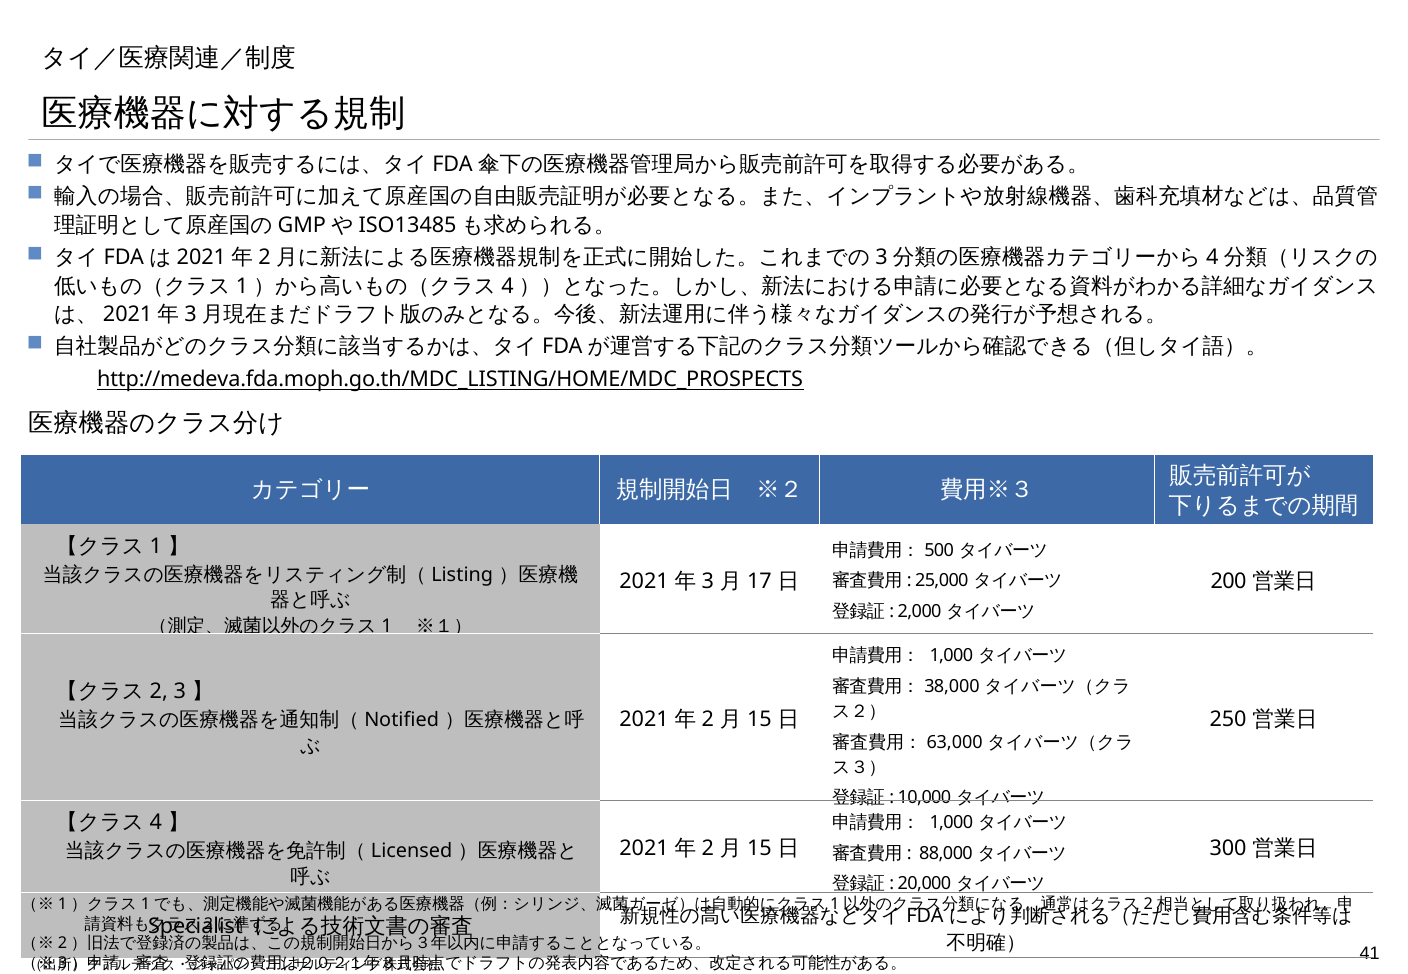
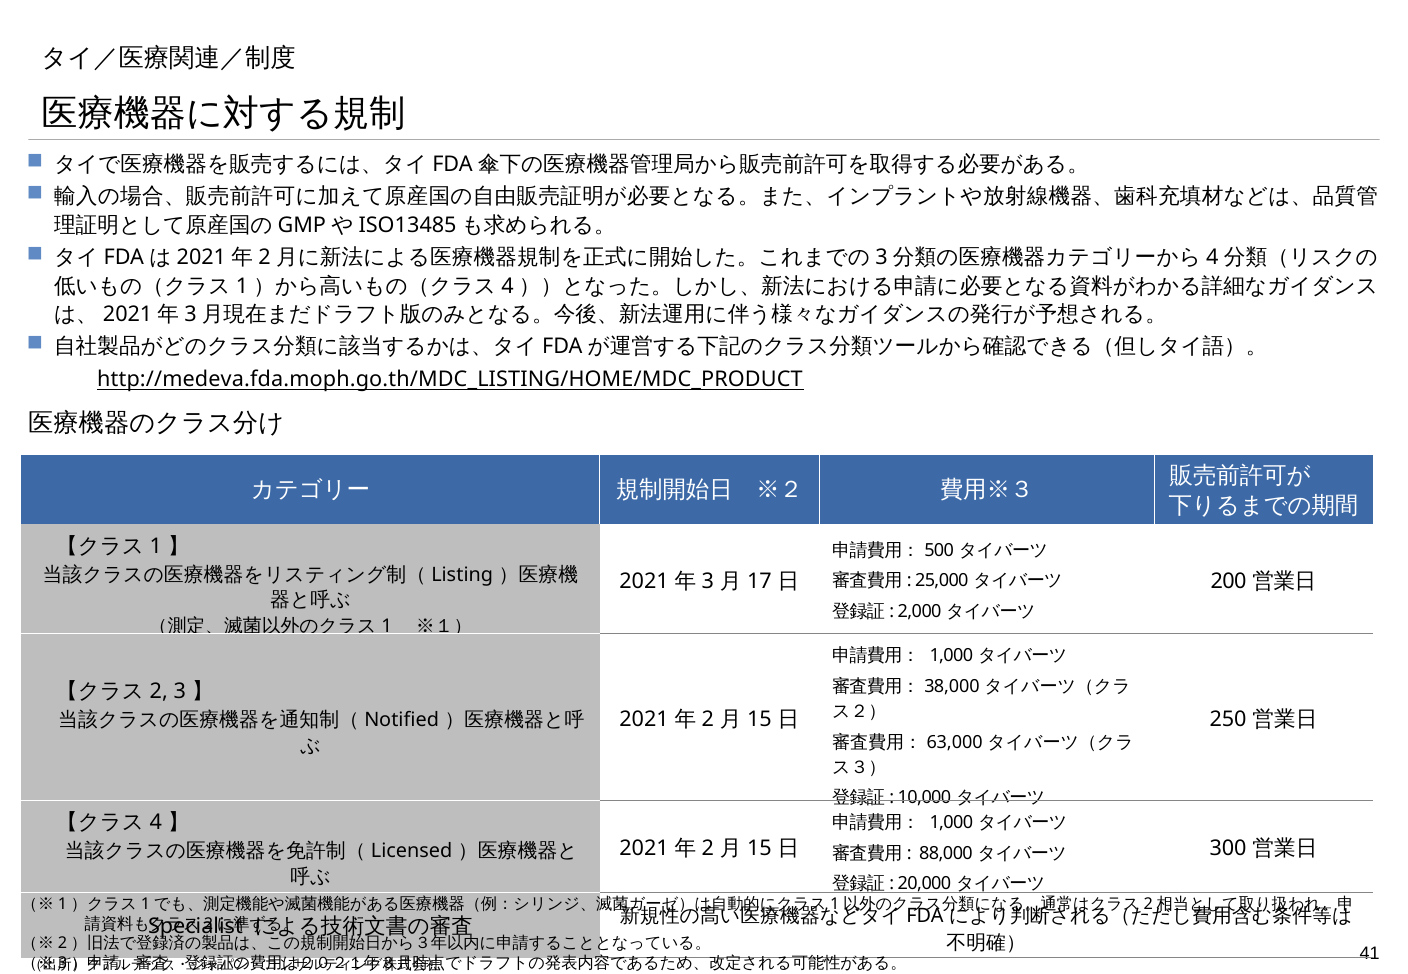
http://medeva.fda.moph.go.th/MDC_LISTING/HOME/MDC_PROSPECTS: http://medeva.fda.moph.go.th/MDC_LISTING/HOME/MDC_PROSPECTS -> http://medeva.fda.moph.go.th/MDC_LISTING/HOME/MDC_PRODUCT
